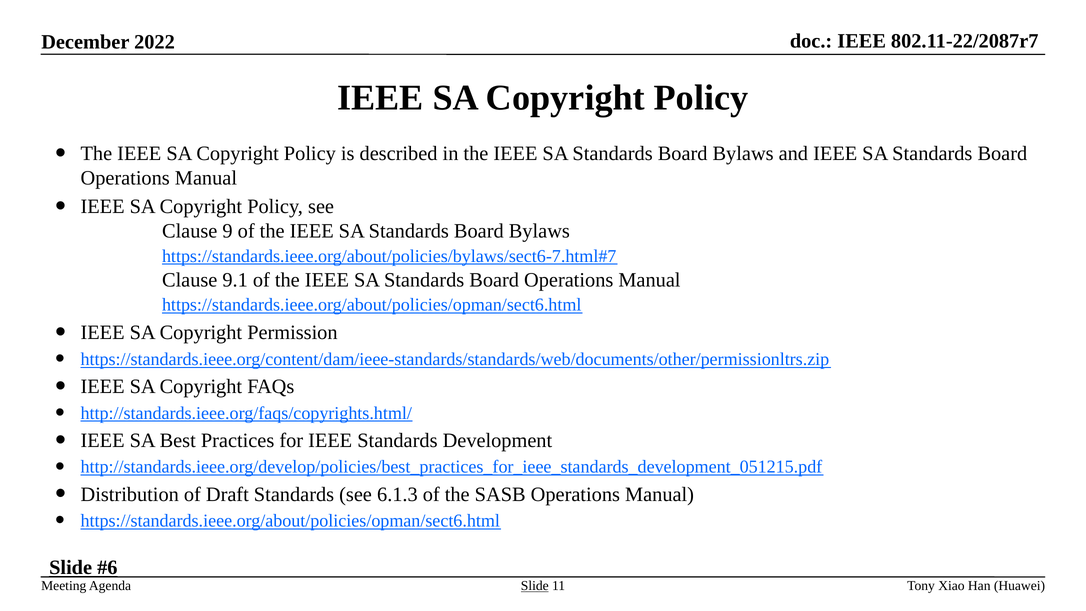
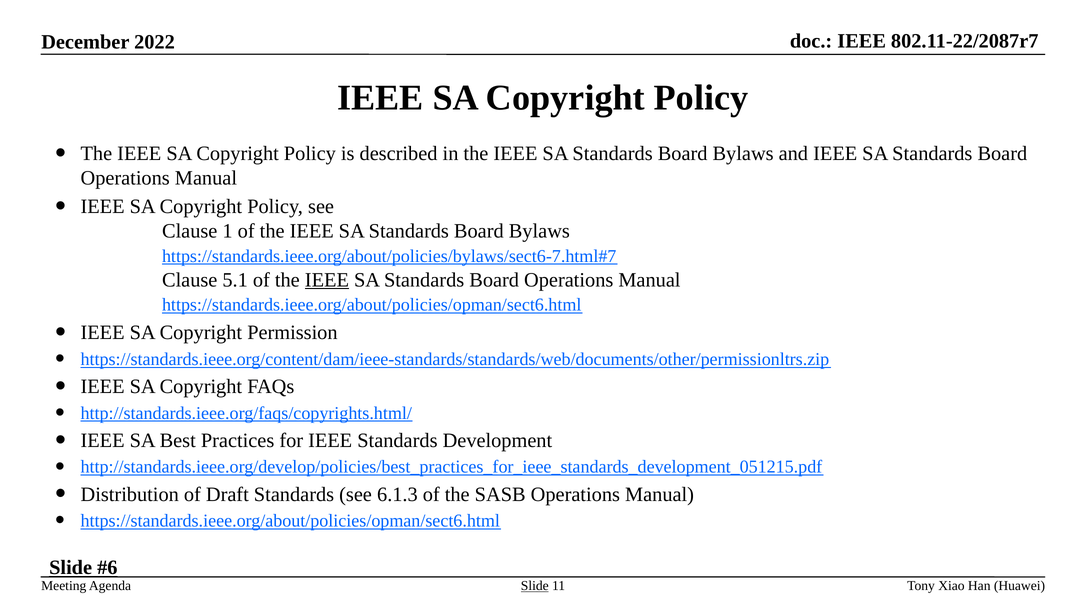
9: 9 -> 1
9.1: 9.1 -> 5.1
IEEE at (327, 280) underline: none -> present
